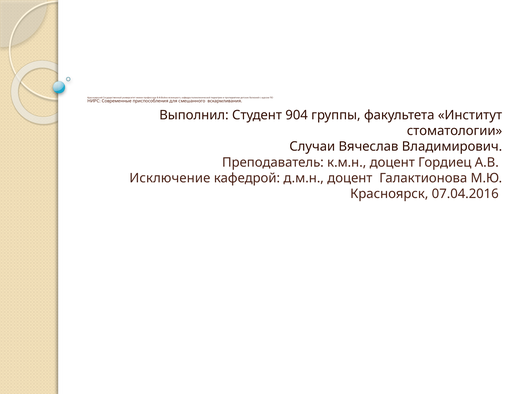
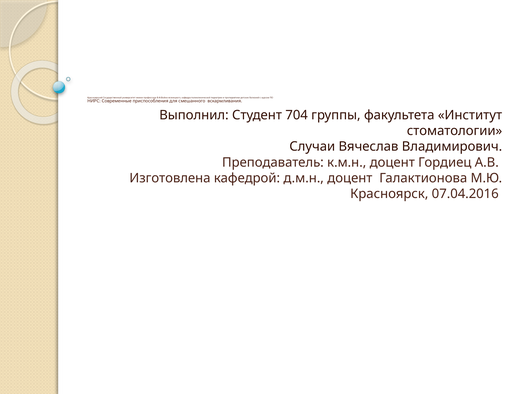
904: 904 -> 704
Исключение: Исключение -> Изготовлена
